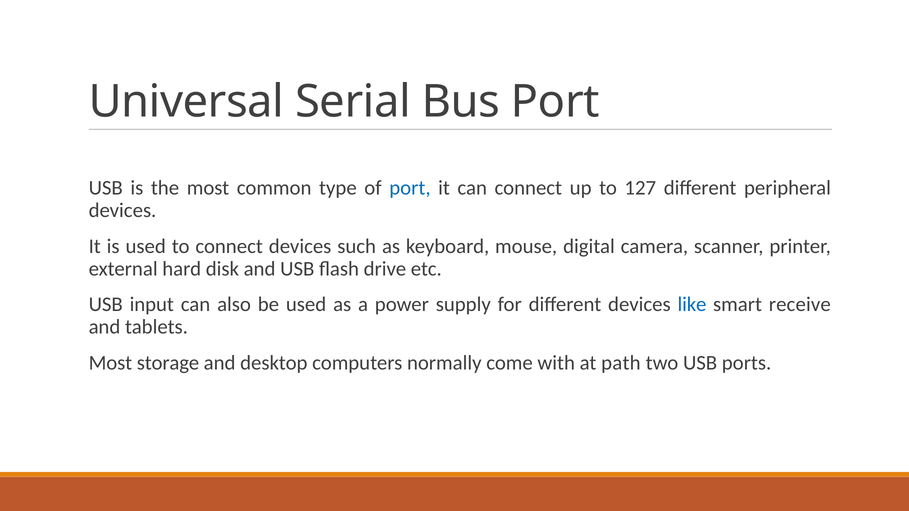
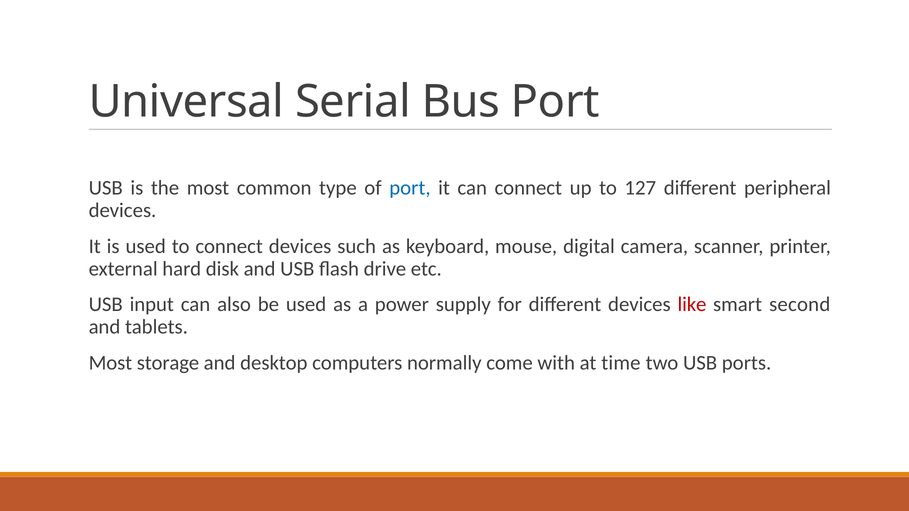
like colour: blue -> red
receive: receive -> second
path: path -> time
